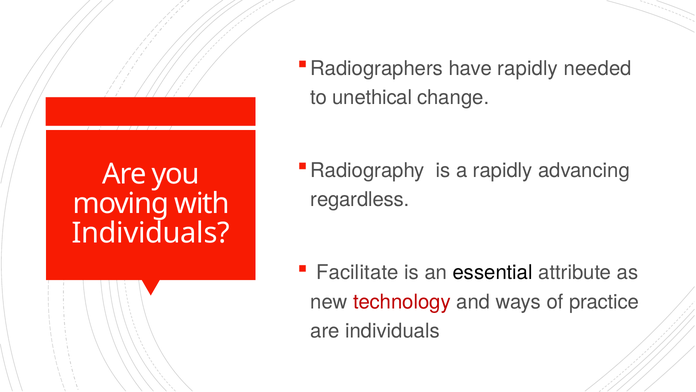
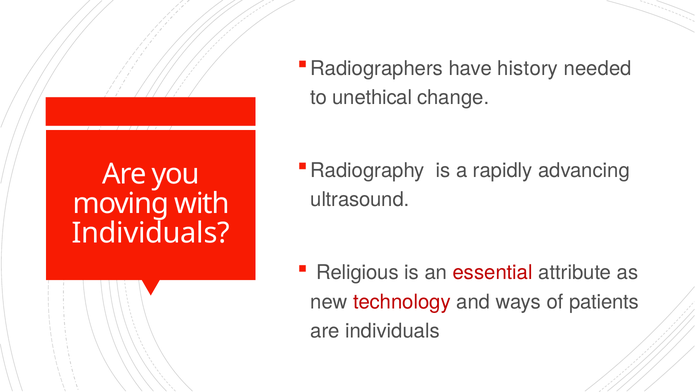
have rapidly: rapidly -> history
regardless: regardless -> ultrasound
Facilitate: Facilitate -> Religious
essential colour: black -> red
practice: practice -> patients
